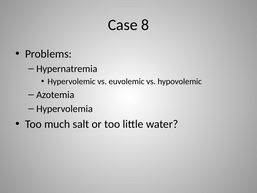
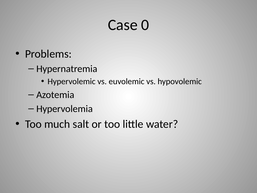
8: 8 -> 0
